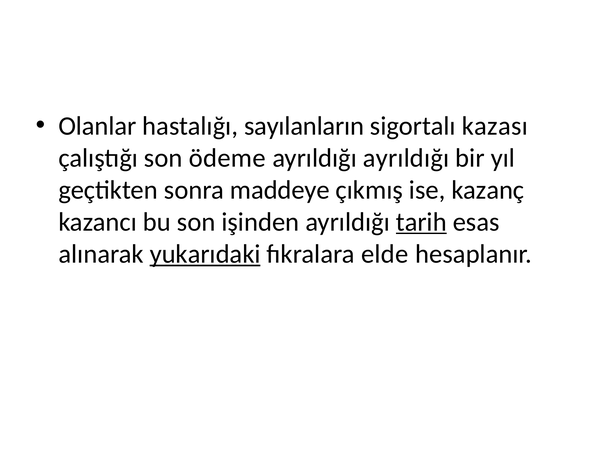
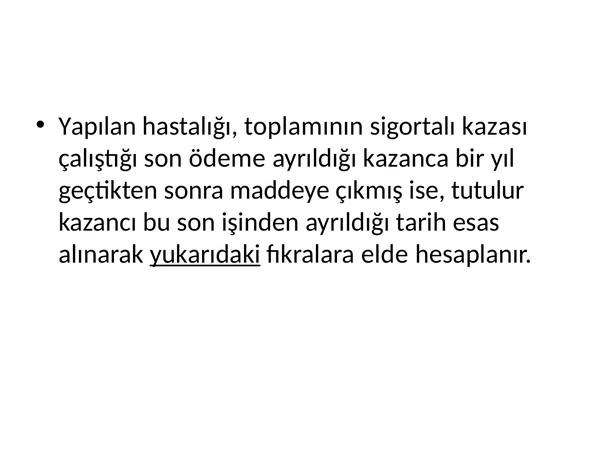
Olanlar: Olanlar -> Yapılan
sayılanların: sayılanların -> toplamının
ayrıldığı ayrıldığı: ayrıldığı -> kazanca
kazanç: kazanç -> tutulur
tarih underline: present -> none
